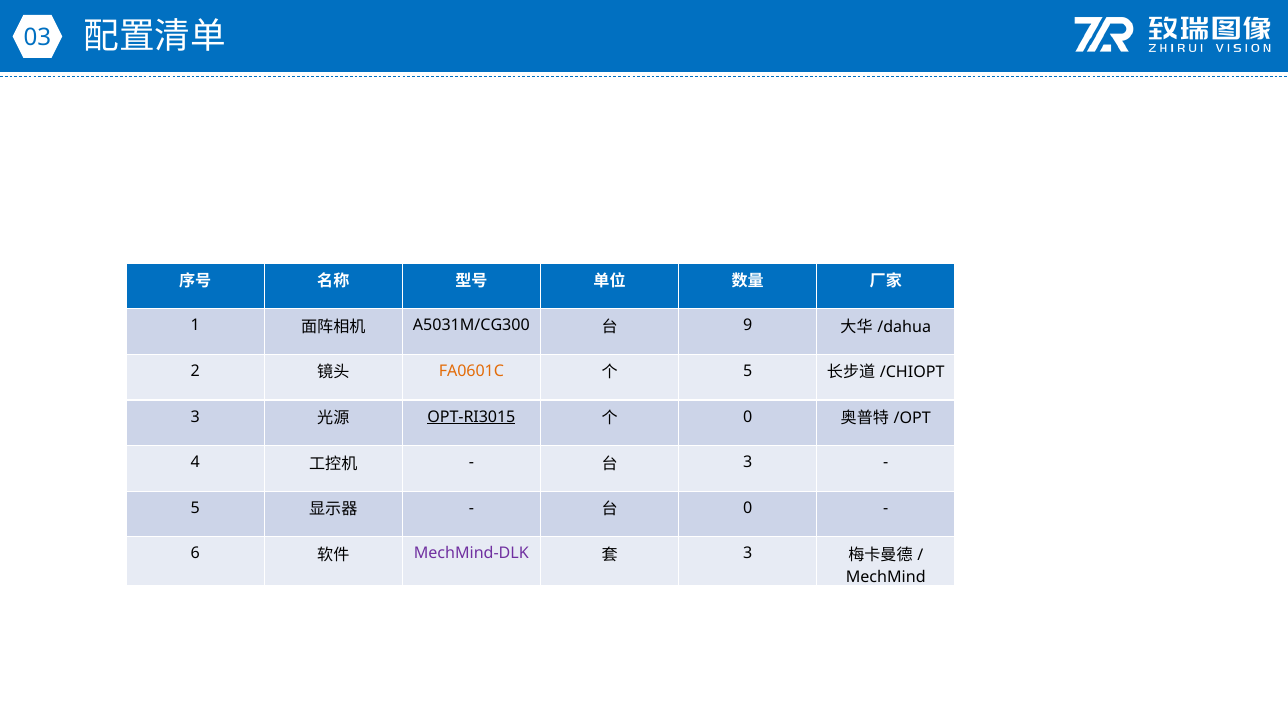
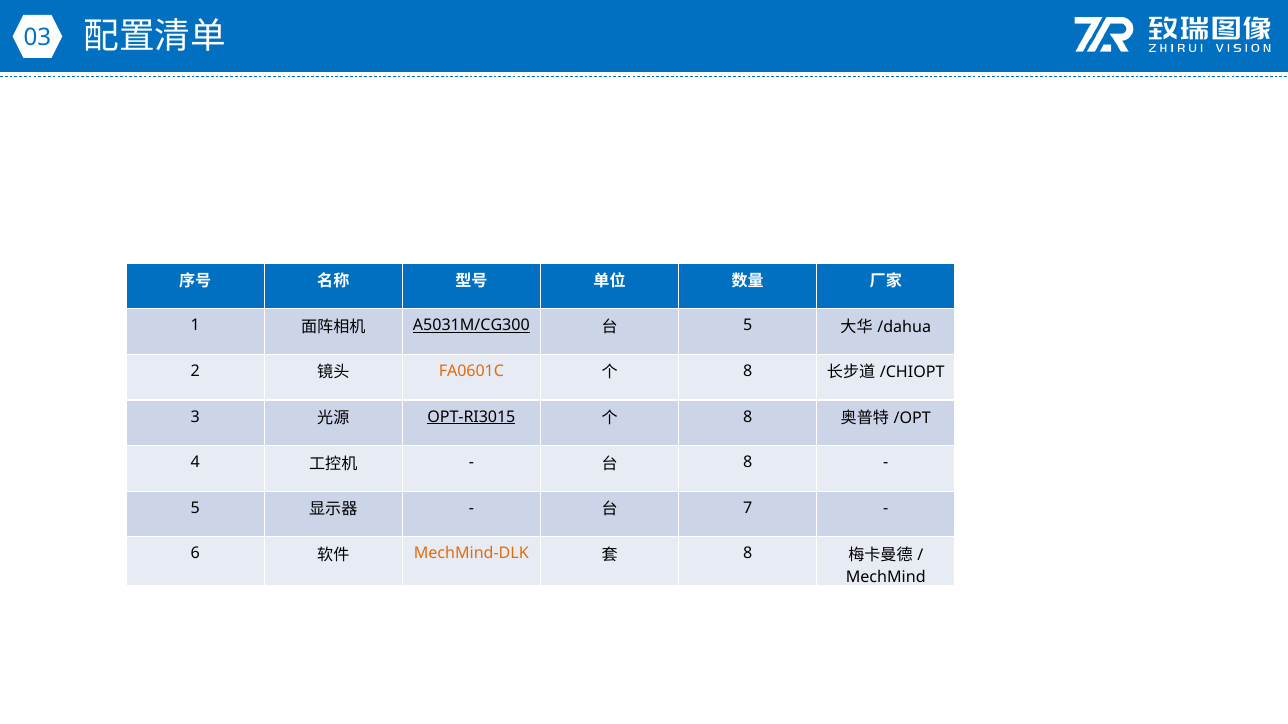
A5031M/CG300 underline: none -> present
9 at (748, 326): 9 -> 5
5 at (748, 371): 5 -> 8
0 at (748, 417): 0 -> 8
3 at (748, 463): 3 -> 8
0 at (748, 508): 0 -> 7
MechMind-DLK colour: purple -> orange
3 at (748, 554): 3 -> 8
